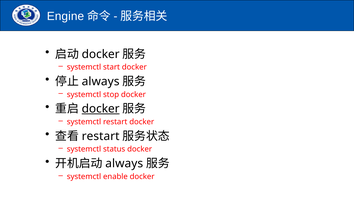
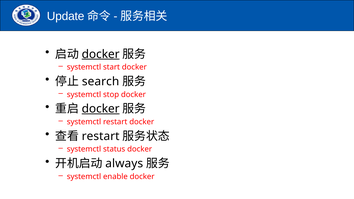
Engine: Engine -> Update
docker at (101, 54) underline: none -> present
always at (101, 82): always -> search
